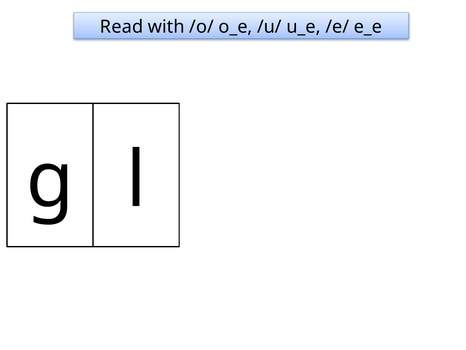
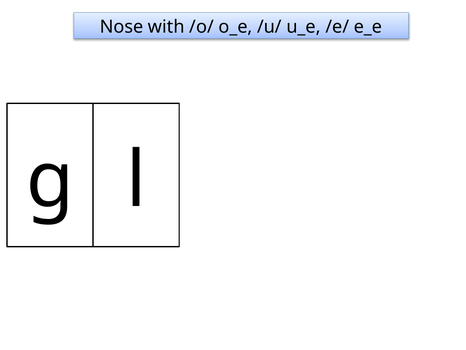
Read: Read -> Nose
